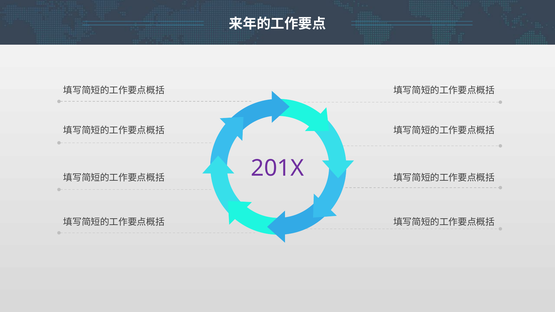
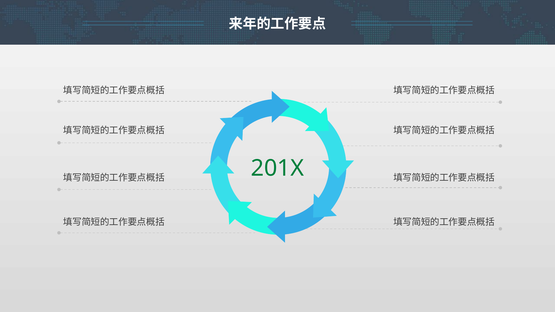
201X colour: purple -> green
